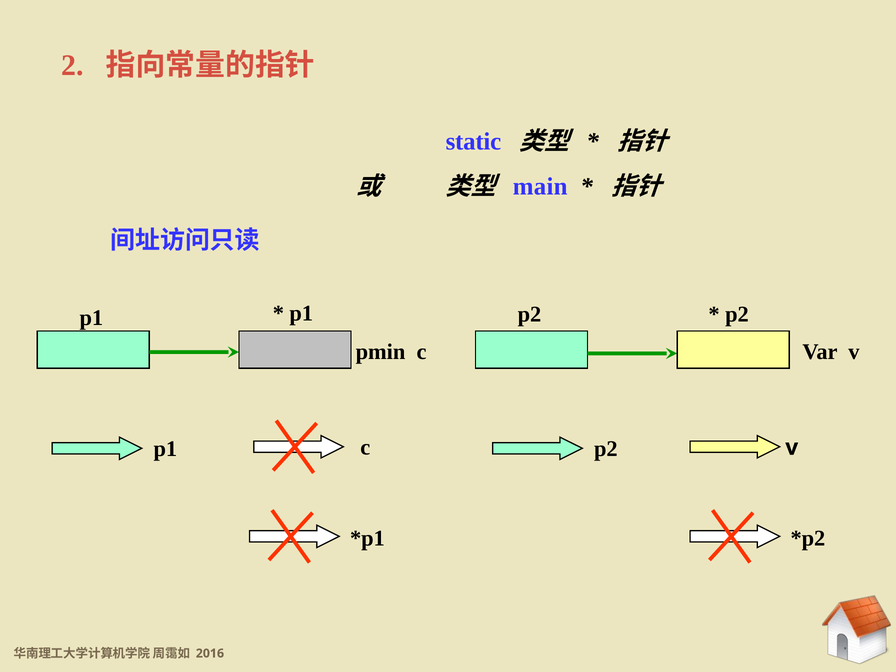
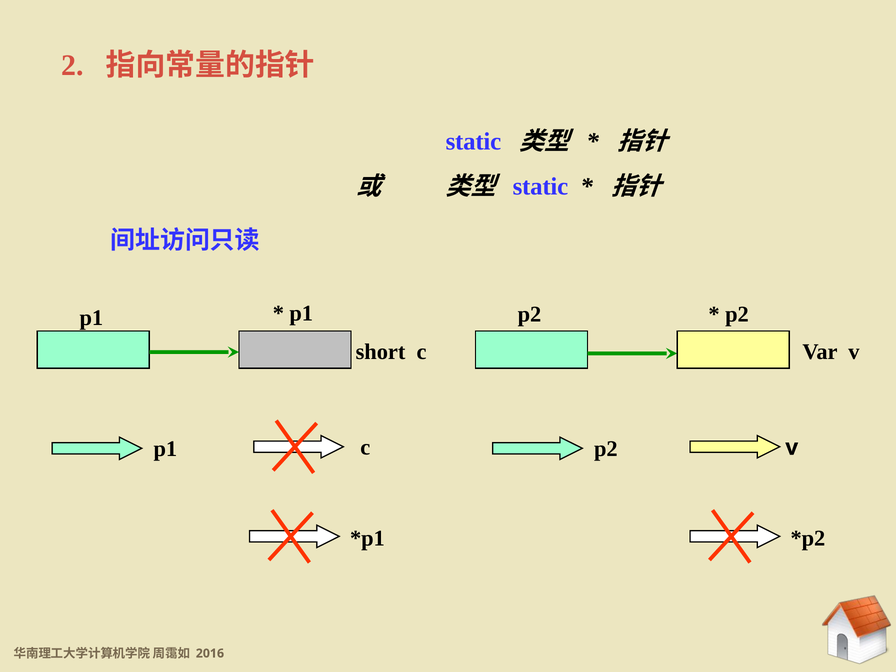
main at (540, 187): main -> static
pmin: pmin -> short
